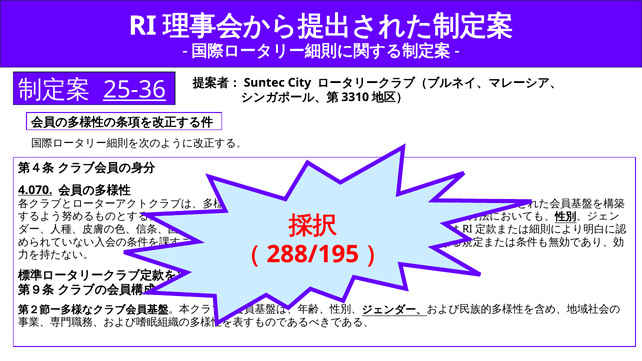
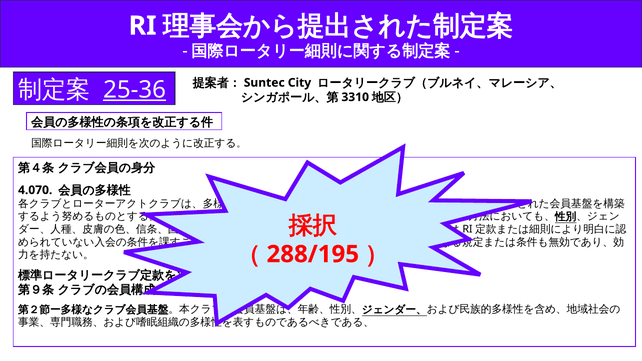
4.070 underline: present -> none
